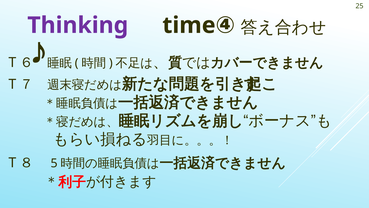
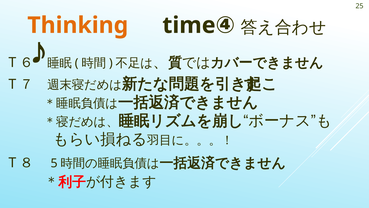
Thinking colour: purple -> orange
